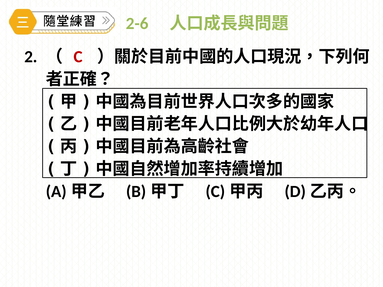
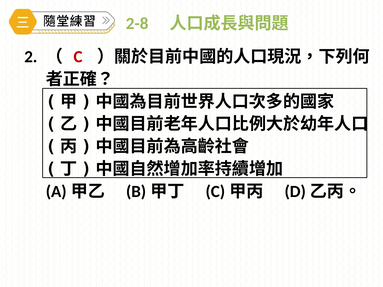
2-6: 2-6 -> 2-8
